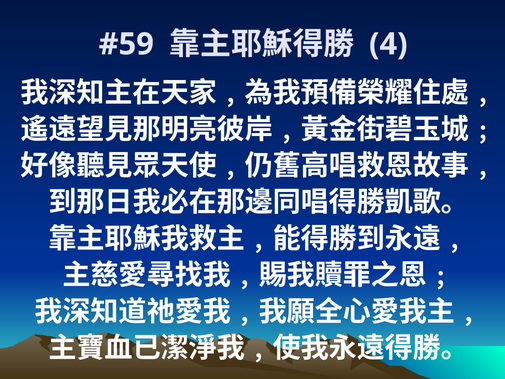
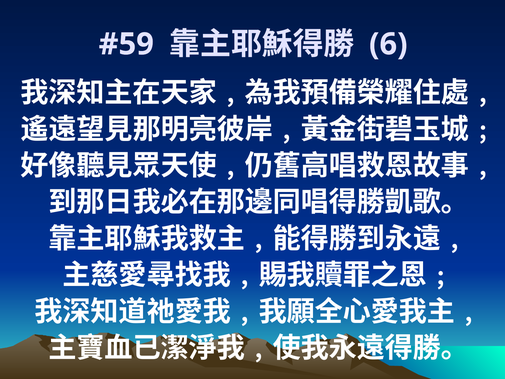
4: 4 -> 6
